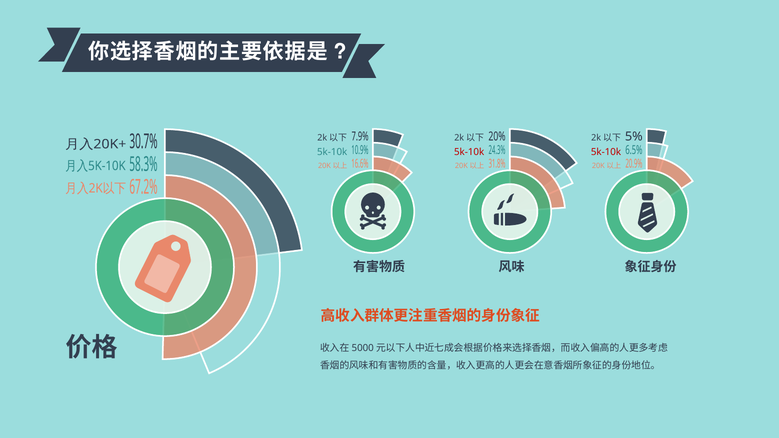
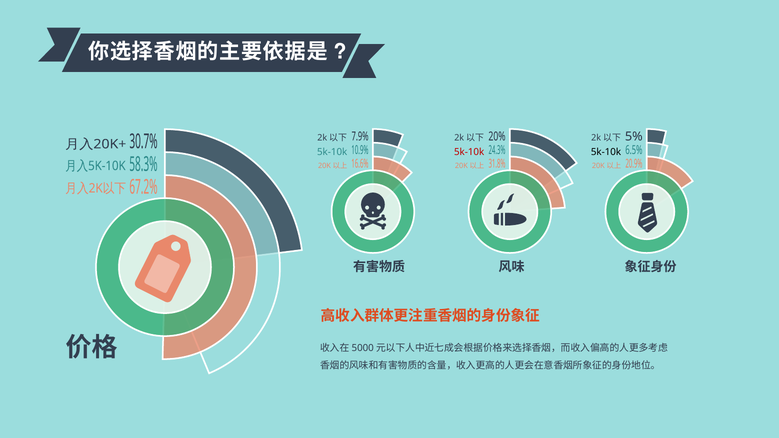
5k-10k at (606, 152) colour: red -> black
